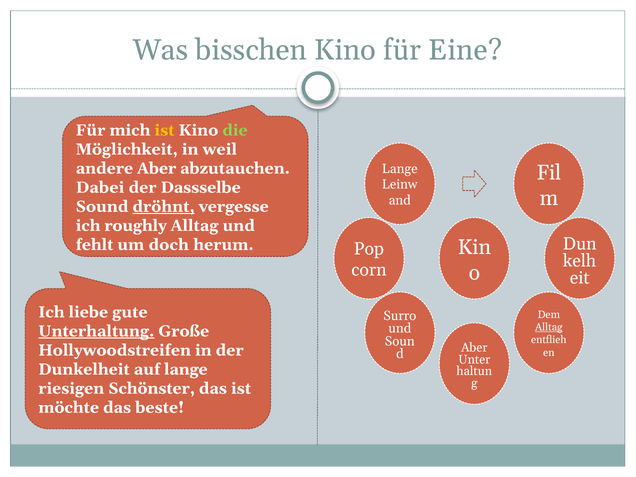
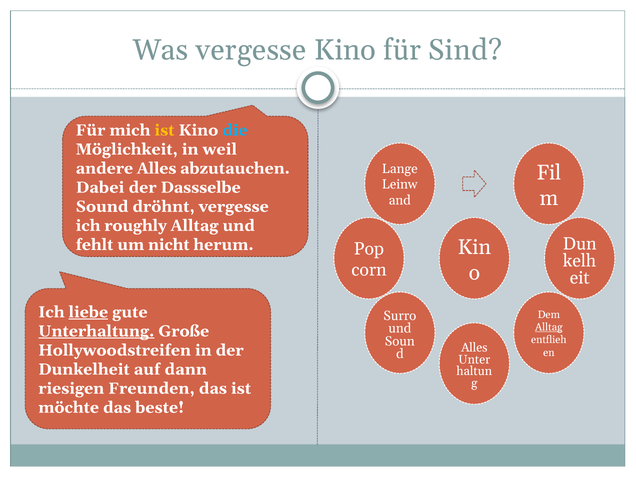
Was bisschen: bisschen -> vergesse
Eine: Eine -> Sind
die colour: light green -> light blue
andere Aber: Aber -> Alles
dröhnt underline: present -> none
doch: doch -> nicht
liebe underline: none -> present
Aber at (474, 348): Aber -> Alles
auf lange: lange -> dann
Schönster: Schönster -> Freunden
